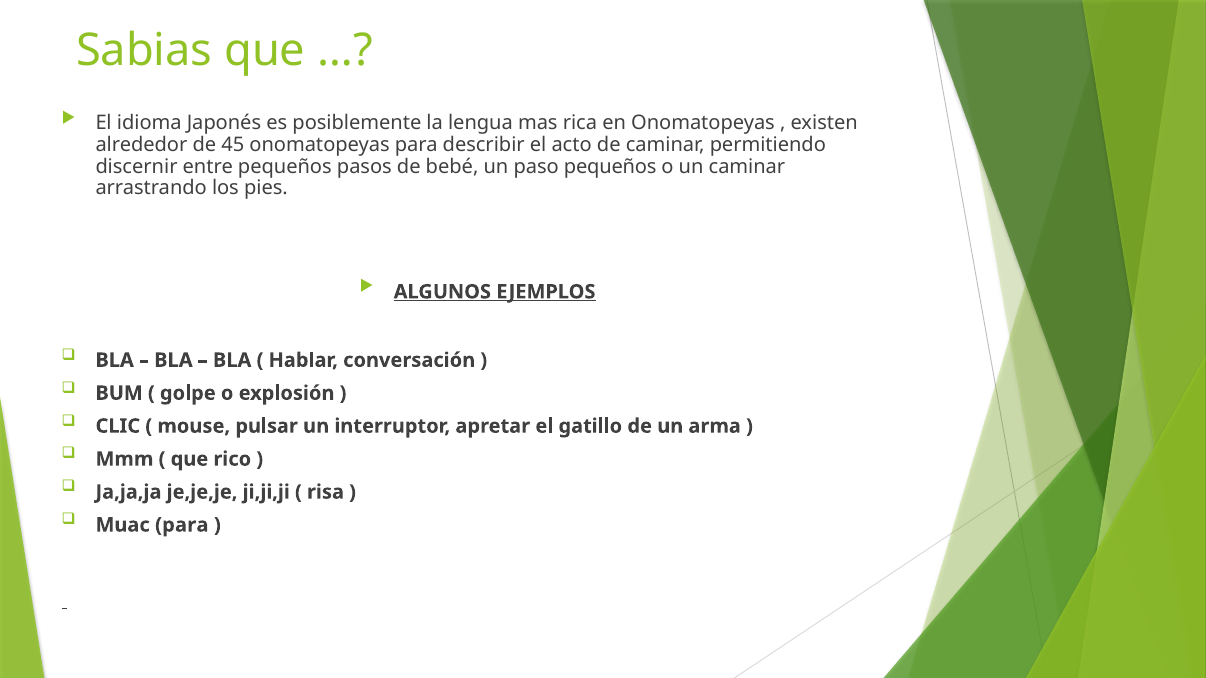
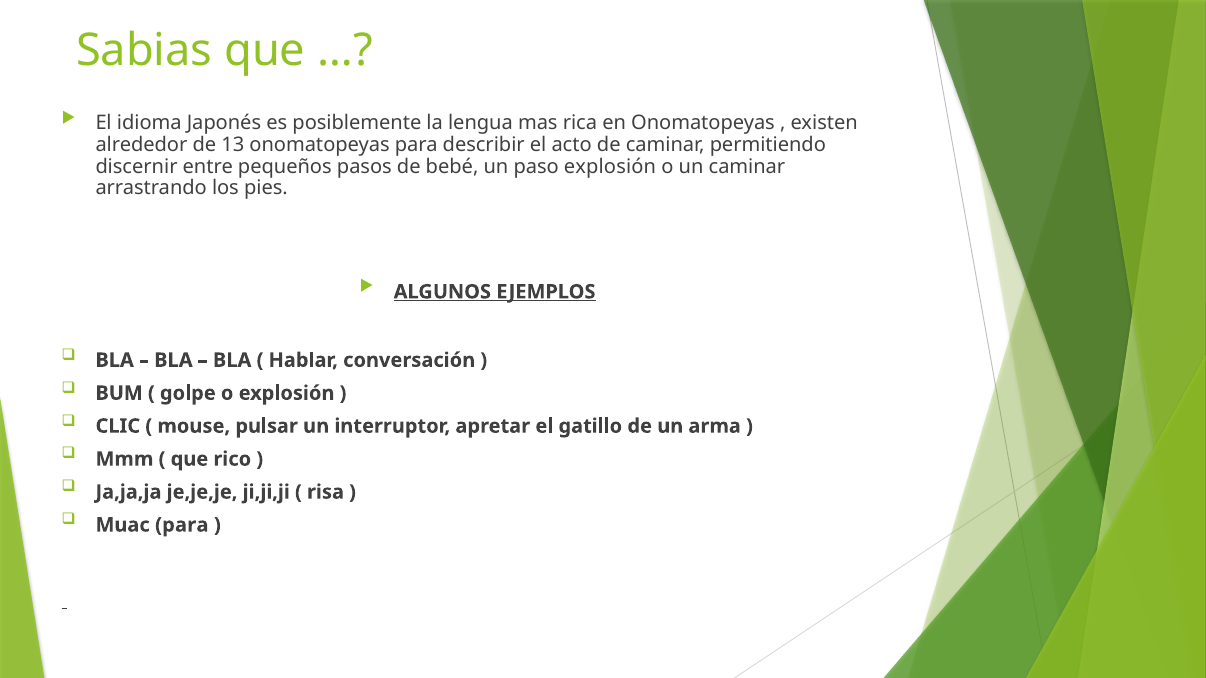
45: 45 -> 13
paso pequeños: pequeños -> explosión
